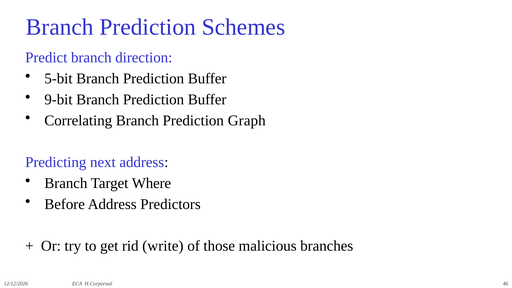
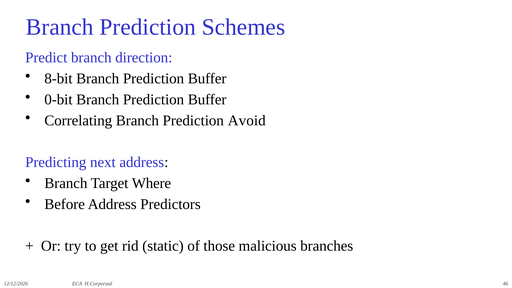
5-bit: 5-bit -> 8-bit
9-bit: 9-bit -> 0-bit
Graph: Graph -> Avoid
write: write -> static
